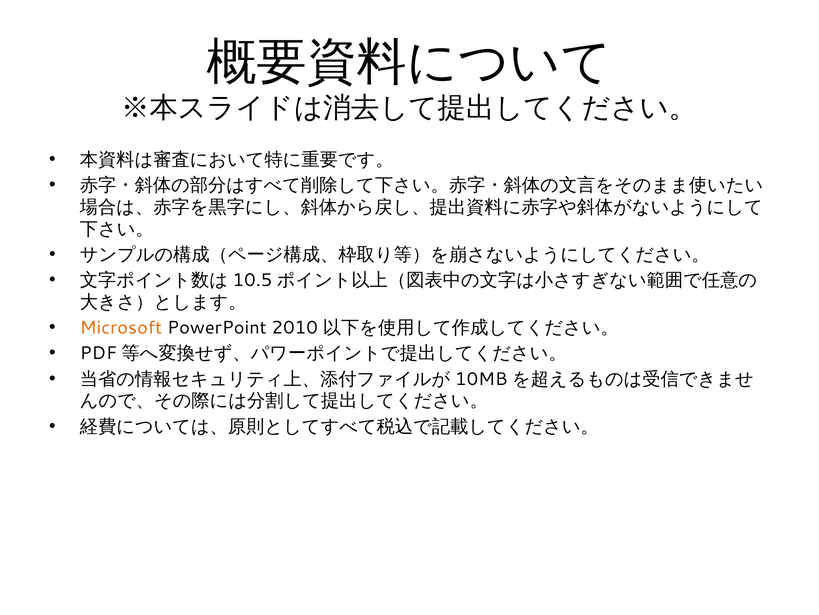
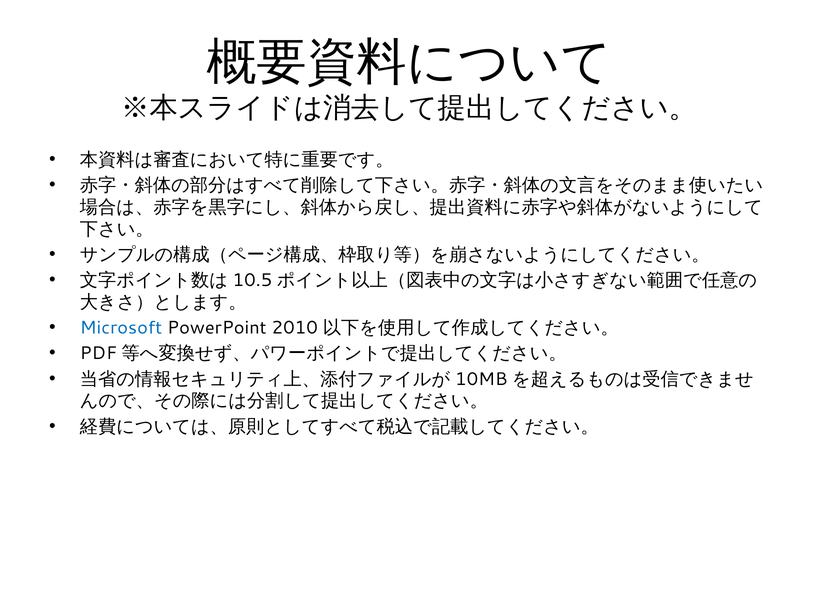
Microsoft colour: orange -> blue
